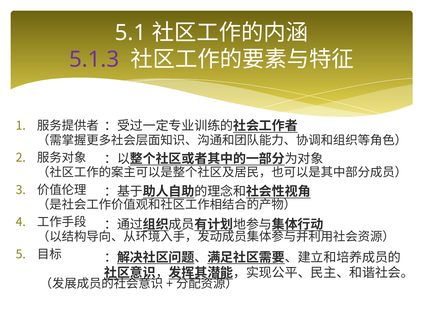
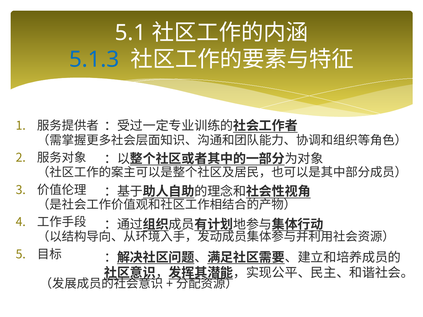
5.1.3 colour: purple -> blue
